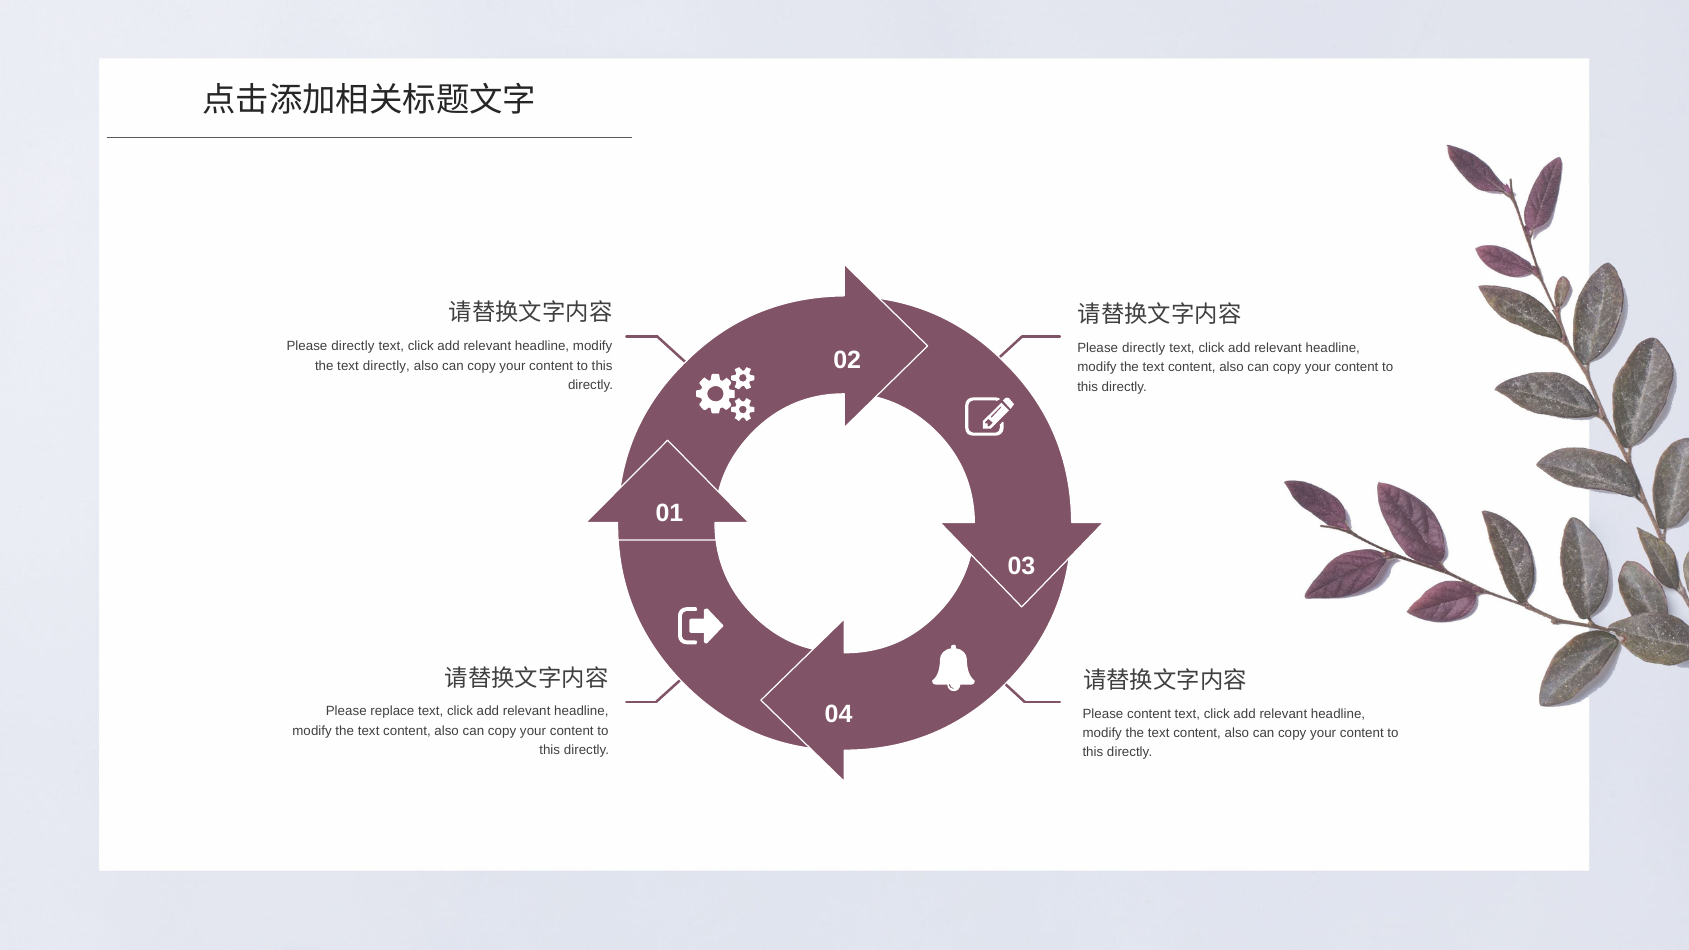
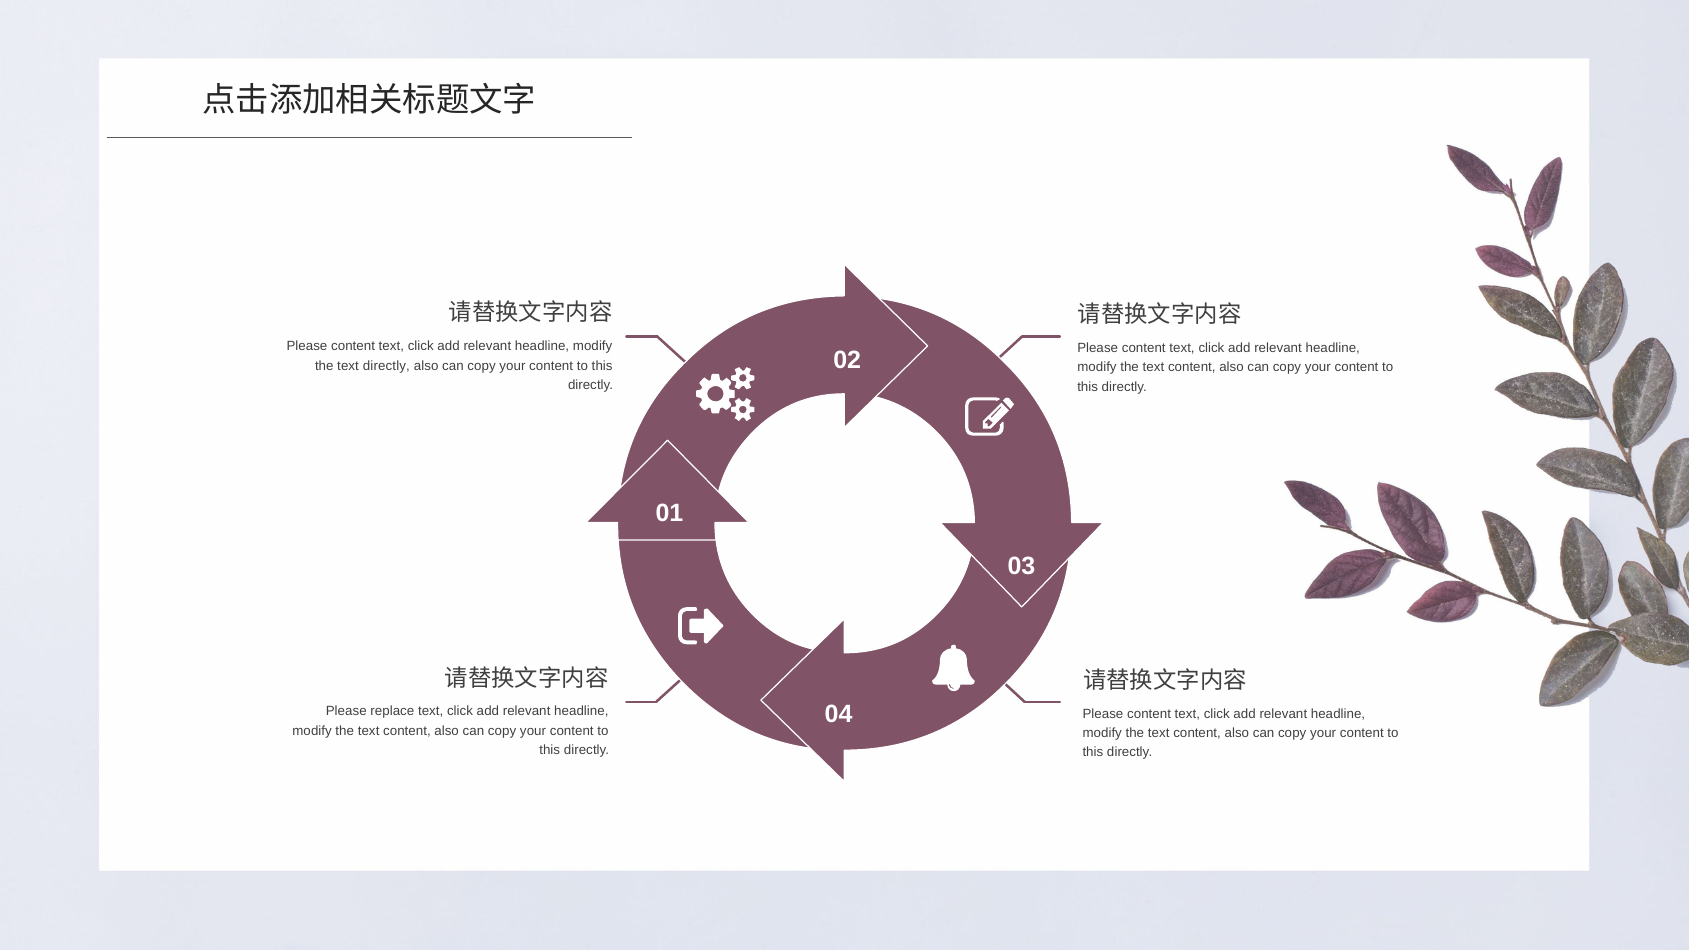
directly at (353, 346): directly -> content
directly at (1144, 348): directly -> content
